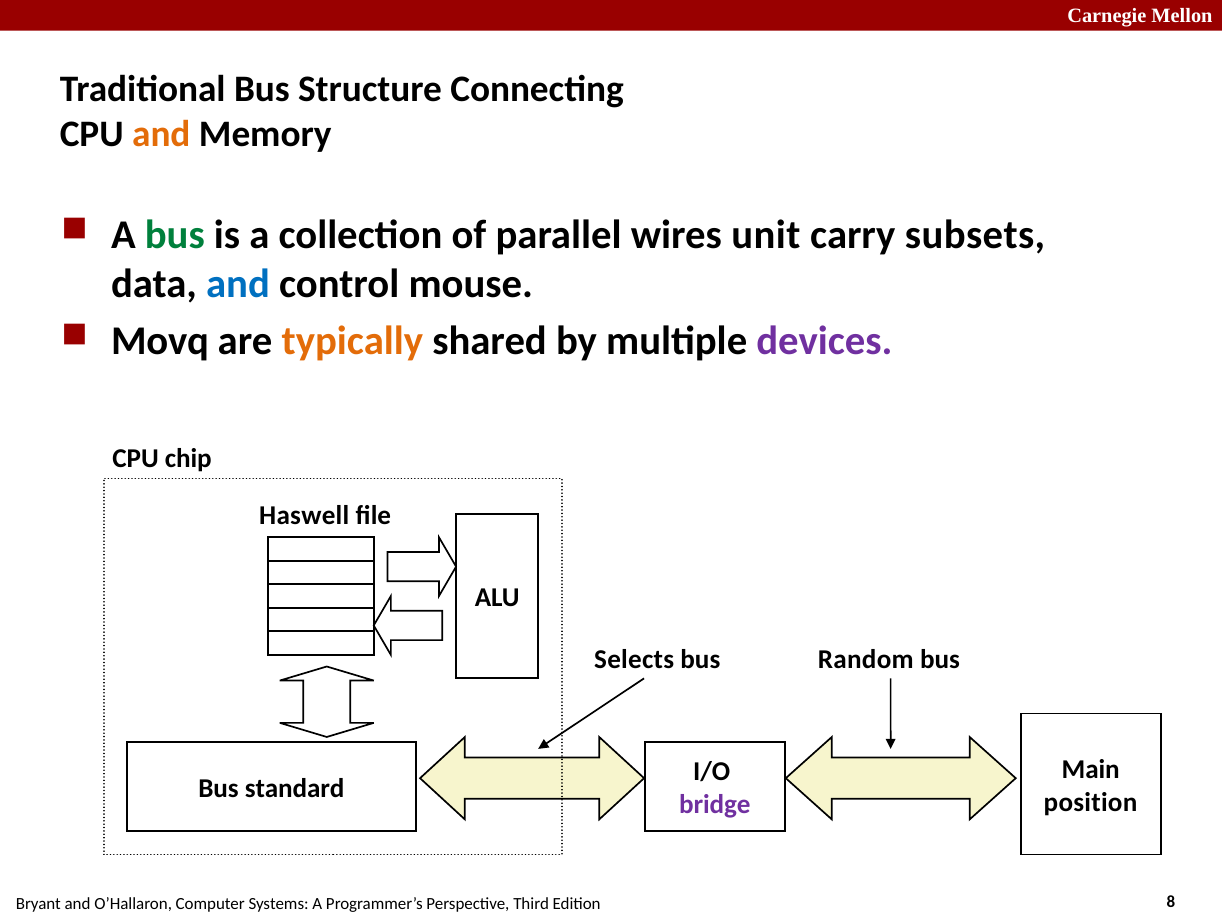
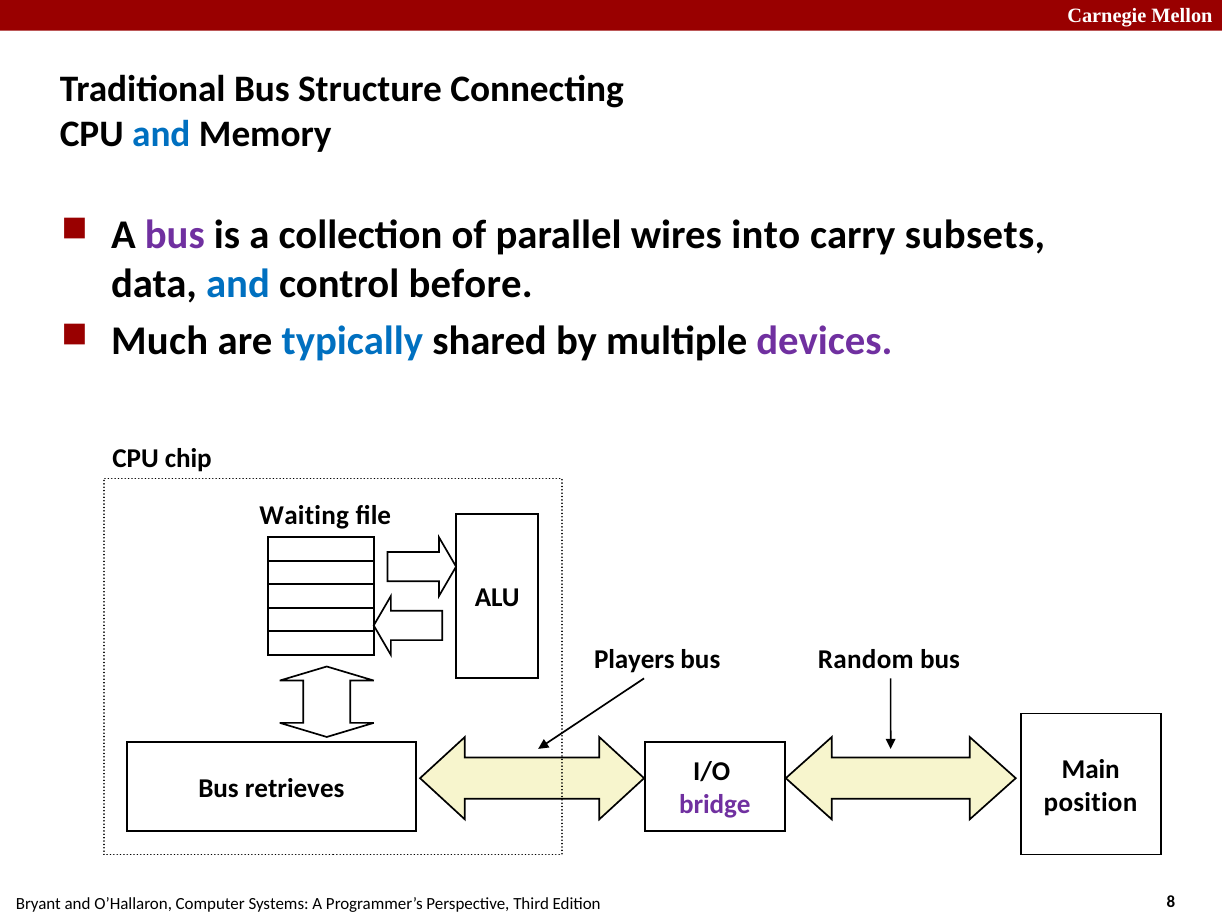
and at (161, 134) colour: orange -> blue
bus at (175, 235) colour: green -> purple
unit: unit -> into
mouse: mouse -> before
Movq: Movq -> Much
typically colour: orange -> blue
Haswell: Haswell -> Waiting
Selects: Selects -> Players
standard: standard -> retrieves
